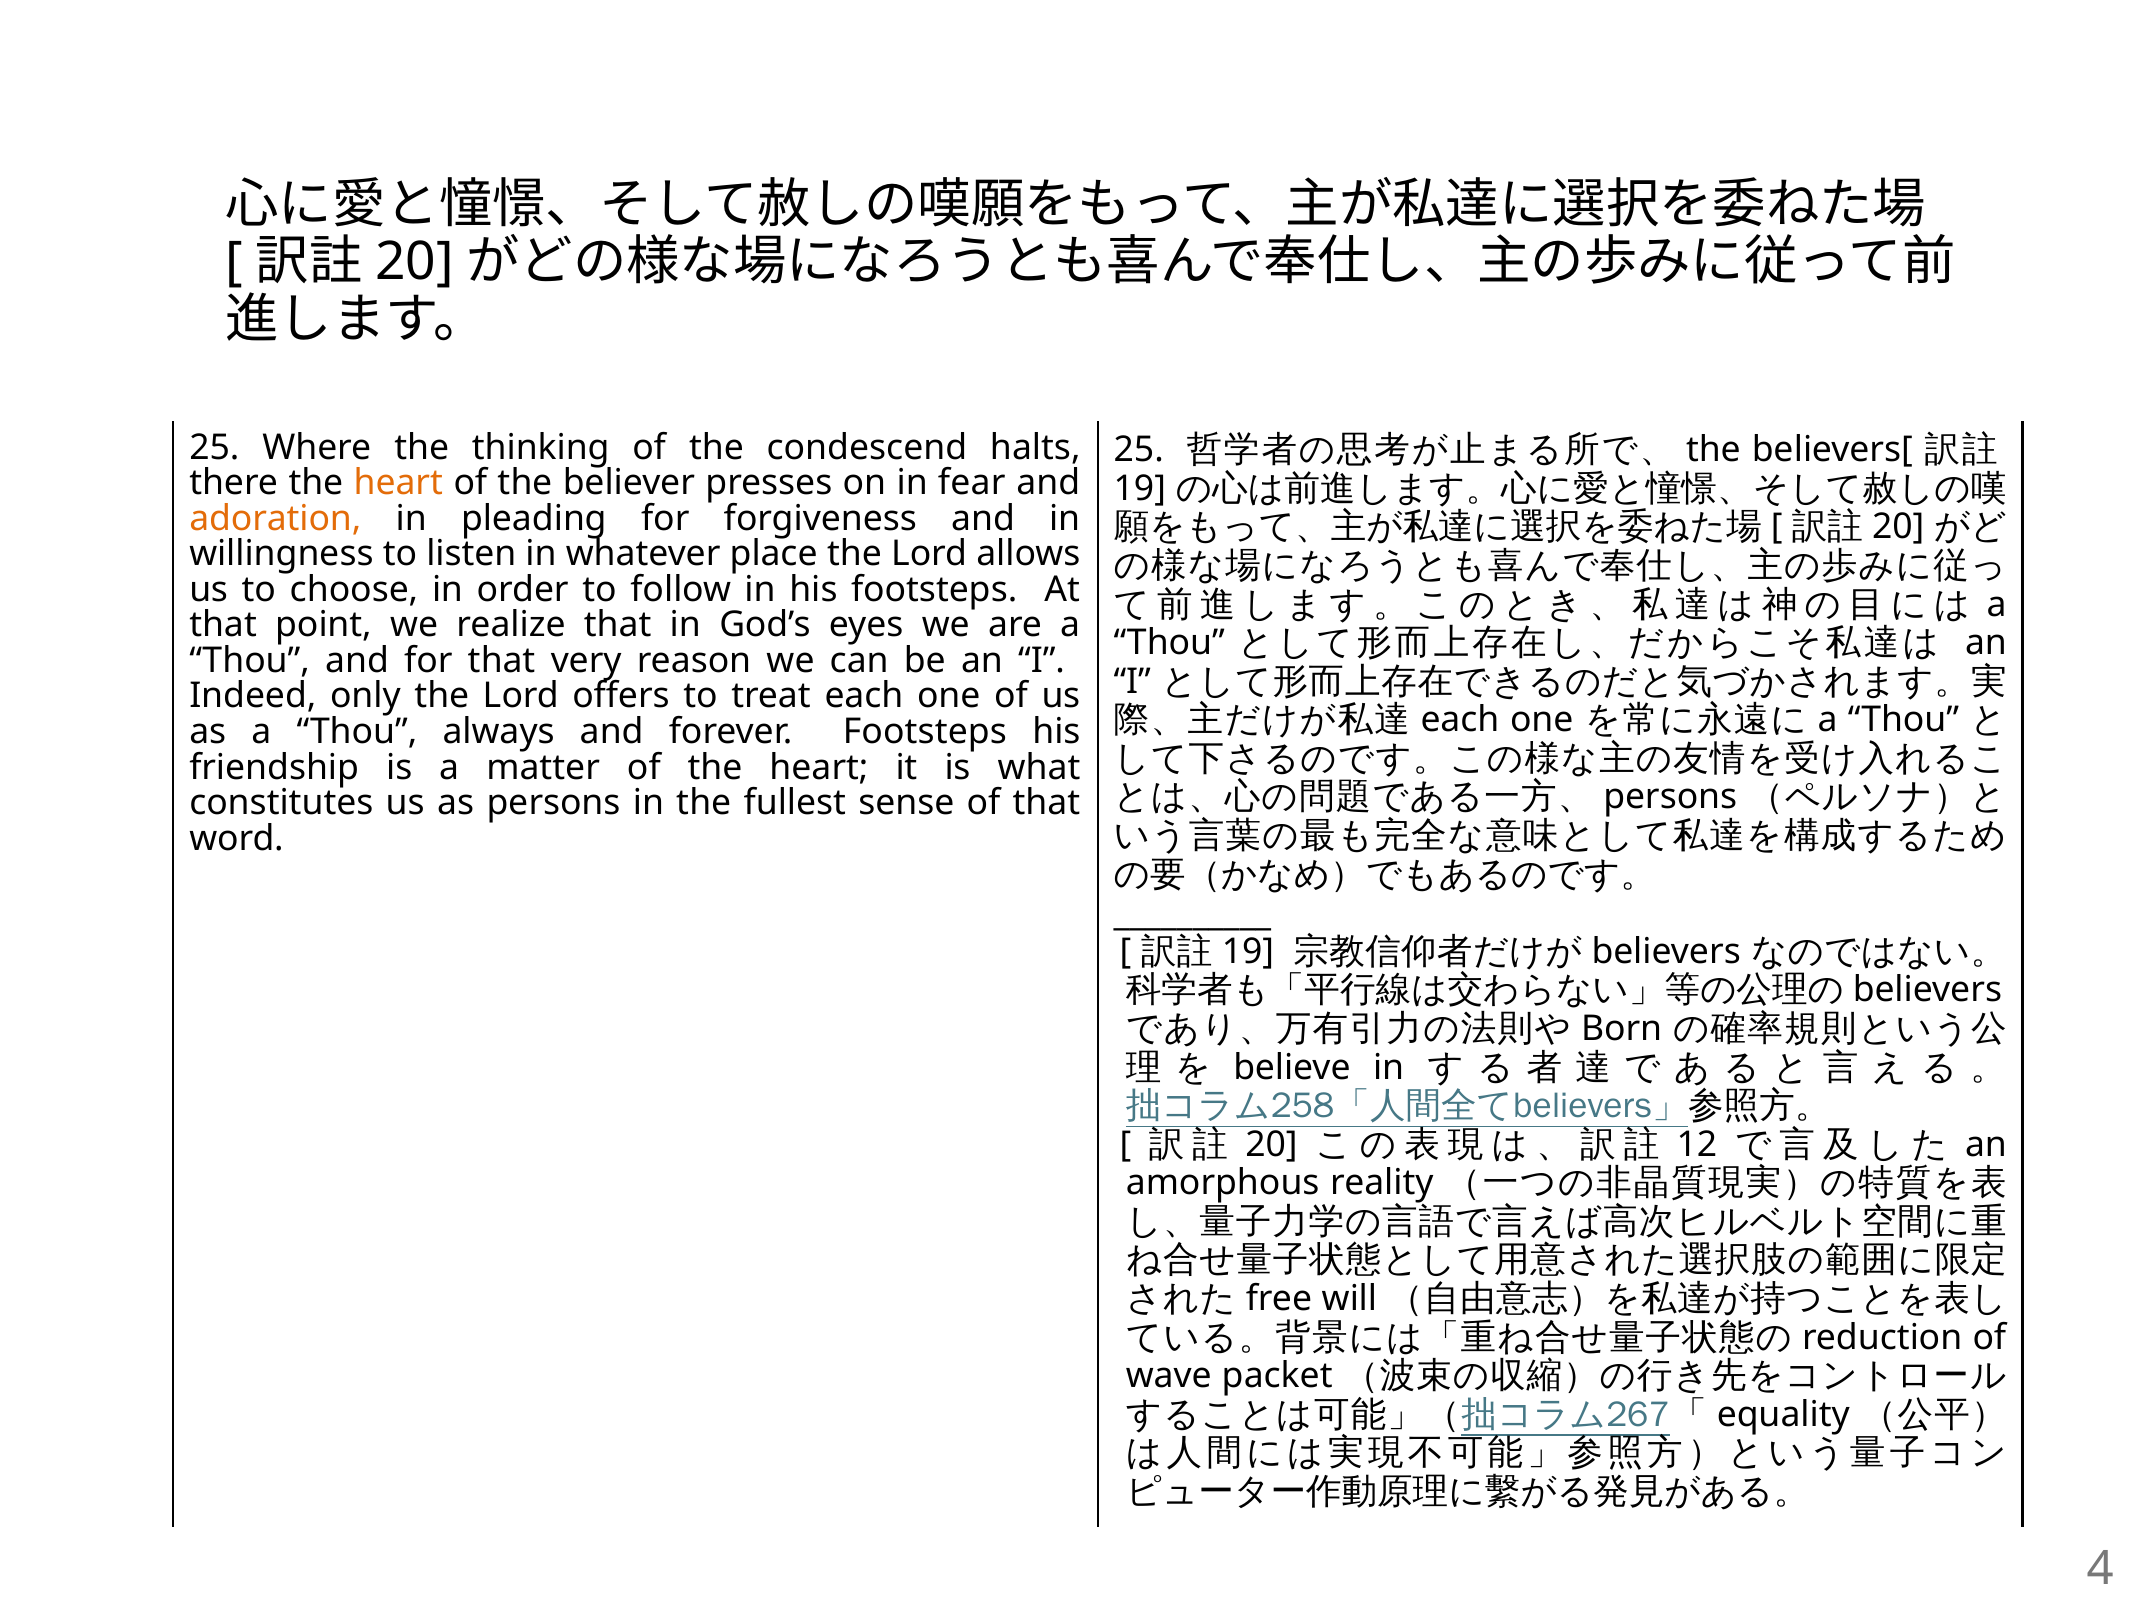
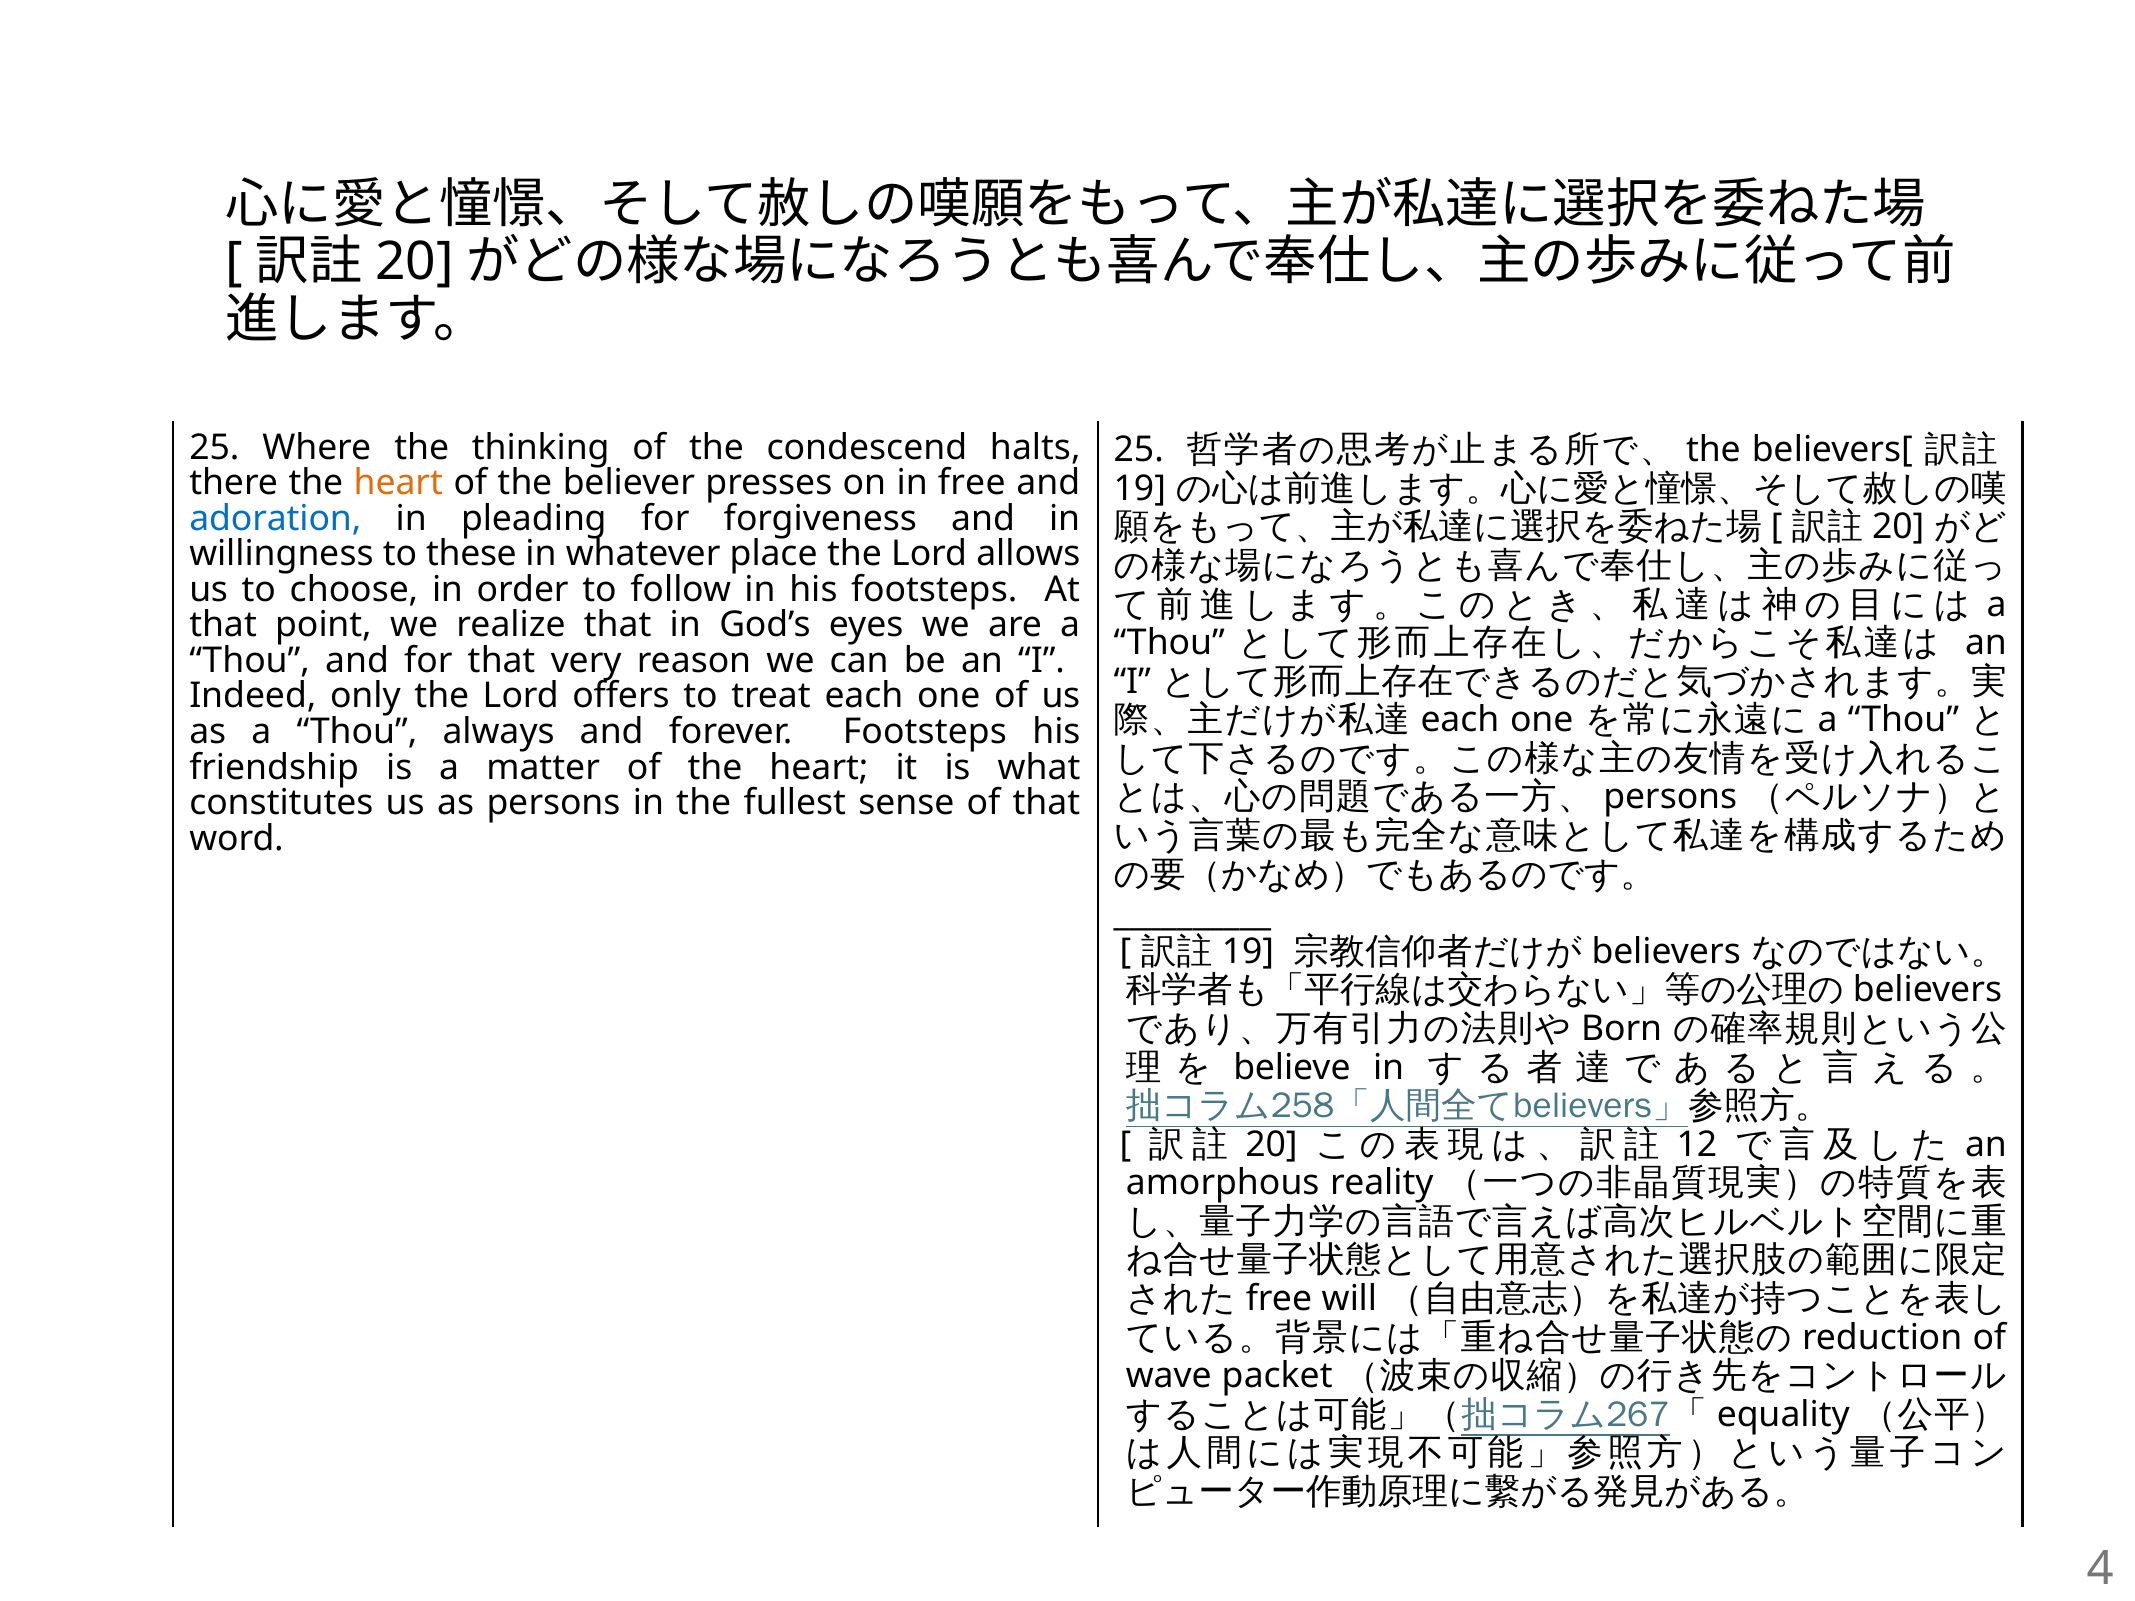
in fear: fear -> free
adoration colour: orange -> blue
listen: listen -> these
